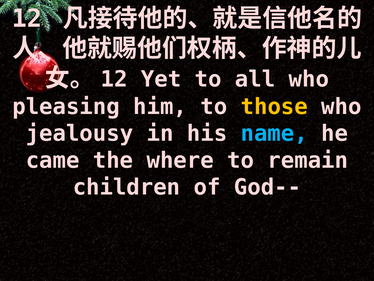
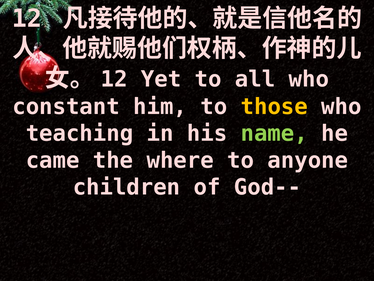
pleasing: pleasing -> constant
jealousy: jealousy -> teaching
name colour: light blue -> light green
remain: remain -> anyone
